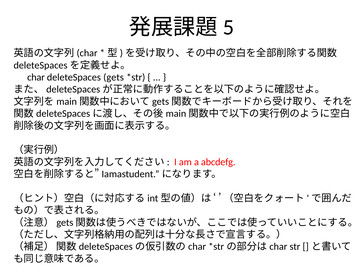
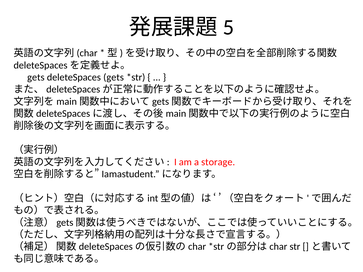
char at (36, 77): char -> gets
abcdefg: abcdefg -> storage
